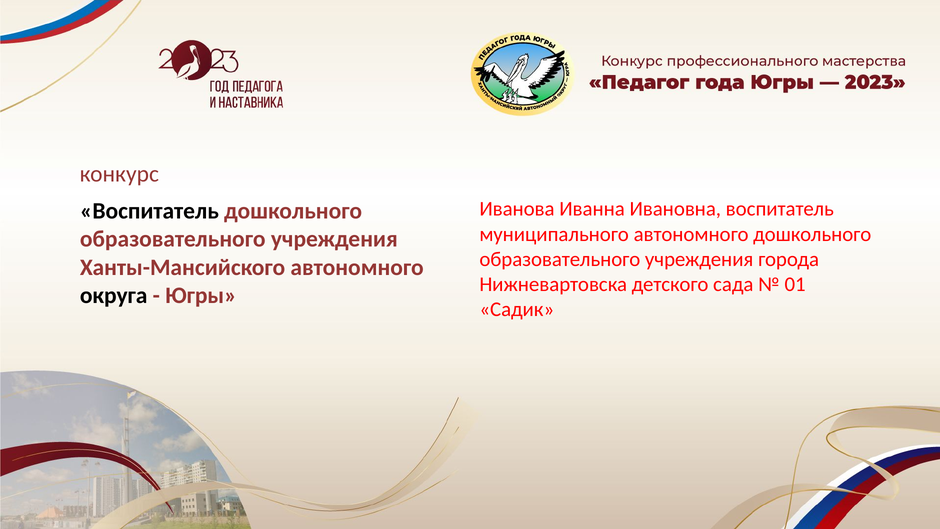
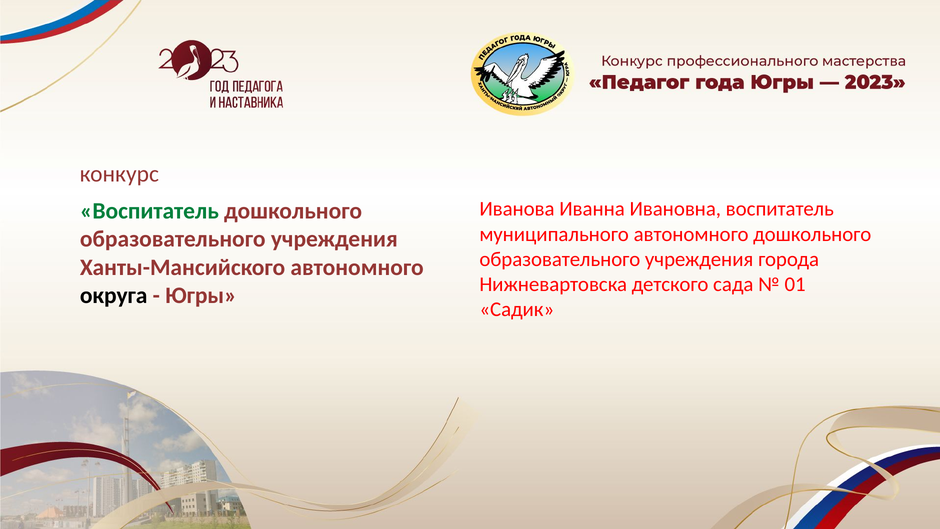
Воспитатель at (149, 211) colour: black -> green
